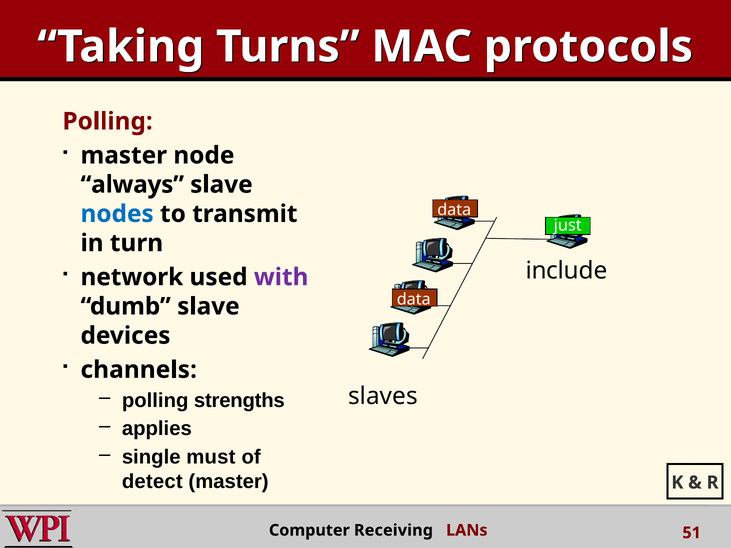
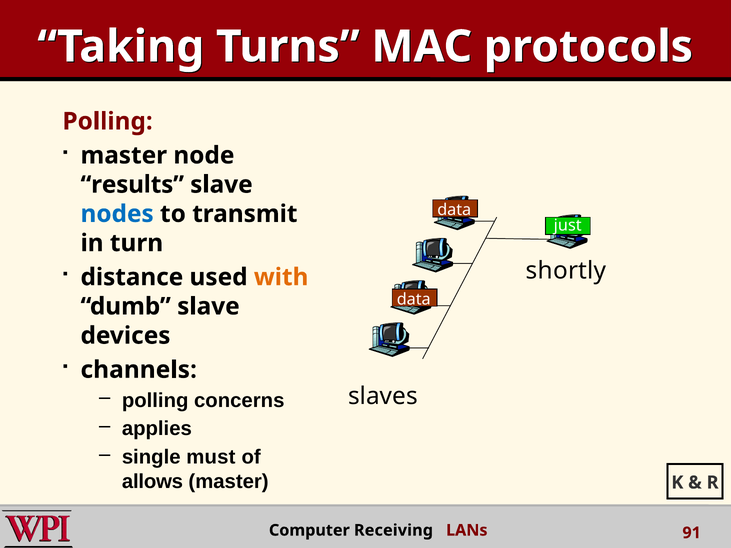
always: always -> results
include: include -> shortly
network: network -> distance
with colour: purple -> orange
strengths: strengths -> concerns
detect: detect -> allows
51: 51 -> 91
